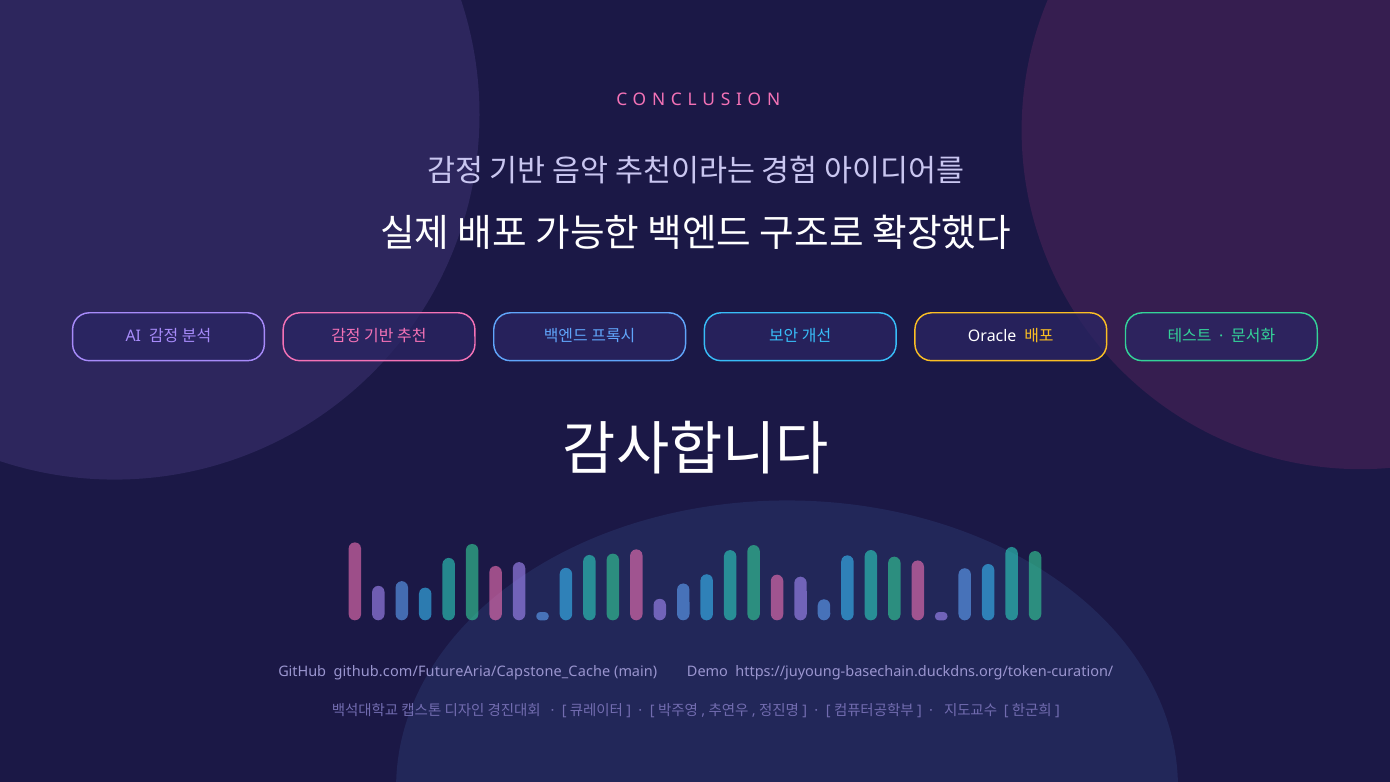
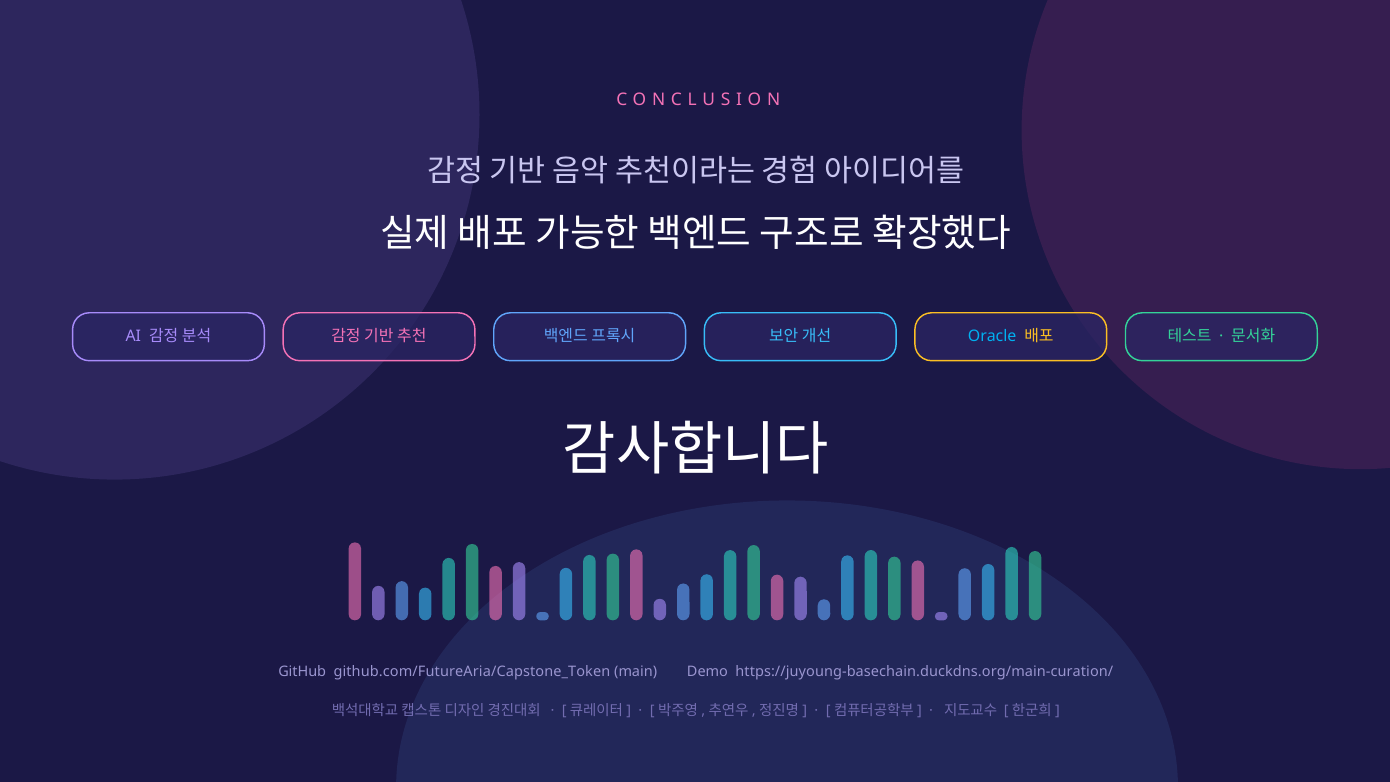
Oracle colour: white -> light blue
github.com/FutureAria/Capstone_Cache: github.com/FutureAria/Capstone_Cache -> github.com/FutureAria/Capstone_Token
https://juyoung-basechain.duckdns.org/token-curation/: https://juyoung-basechain.duckdns.org/token-curation/ -> https://juyoung-basechain.duckdns.org/main-curation/
